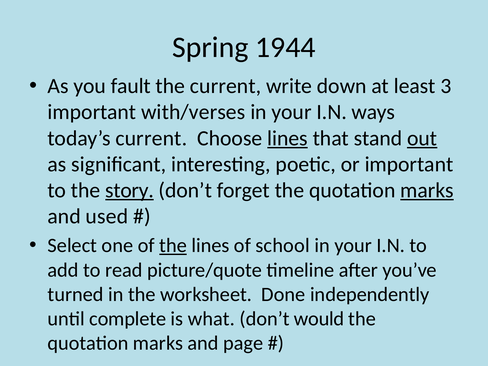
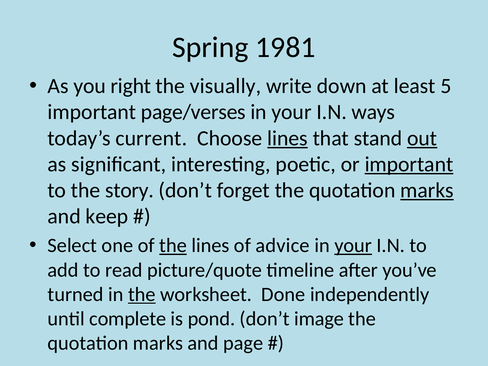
1944: 1944 -> 1981
fault: fault -> right
the current: current -> visually
3: 3 -> 5
with/verses: with/verses -> page/verses
important at (409, 164) underline: none -> present
story underline: present -> none
used: used -> keep
school: school -> advice
your at (353, 246) underline: none -> present
the at (142, 294) underline: none -> present
what: what -> pond
would: would -> image
